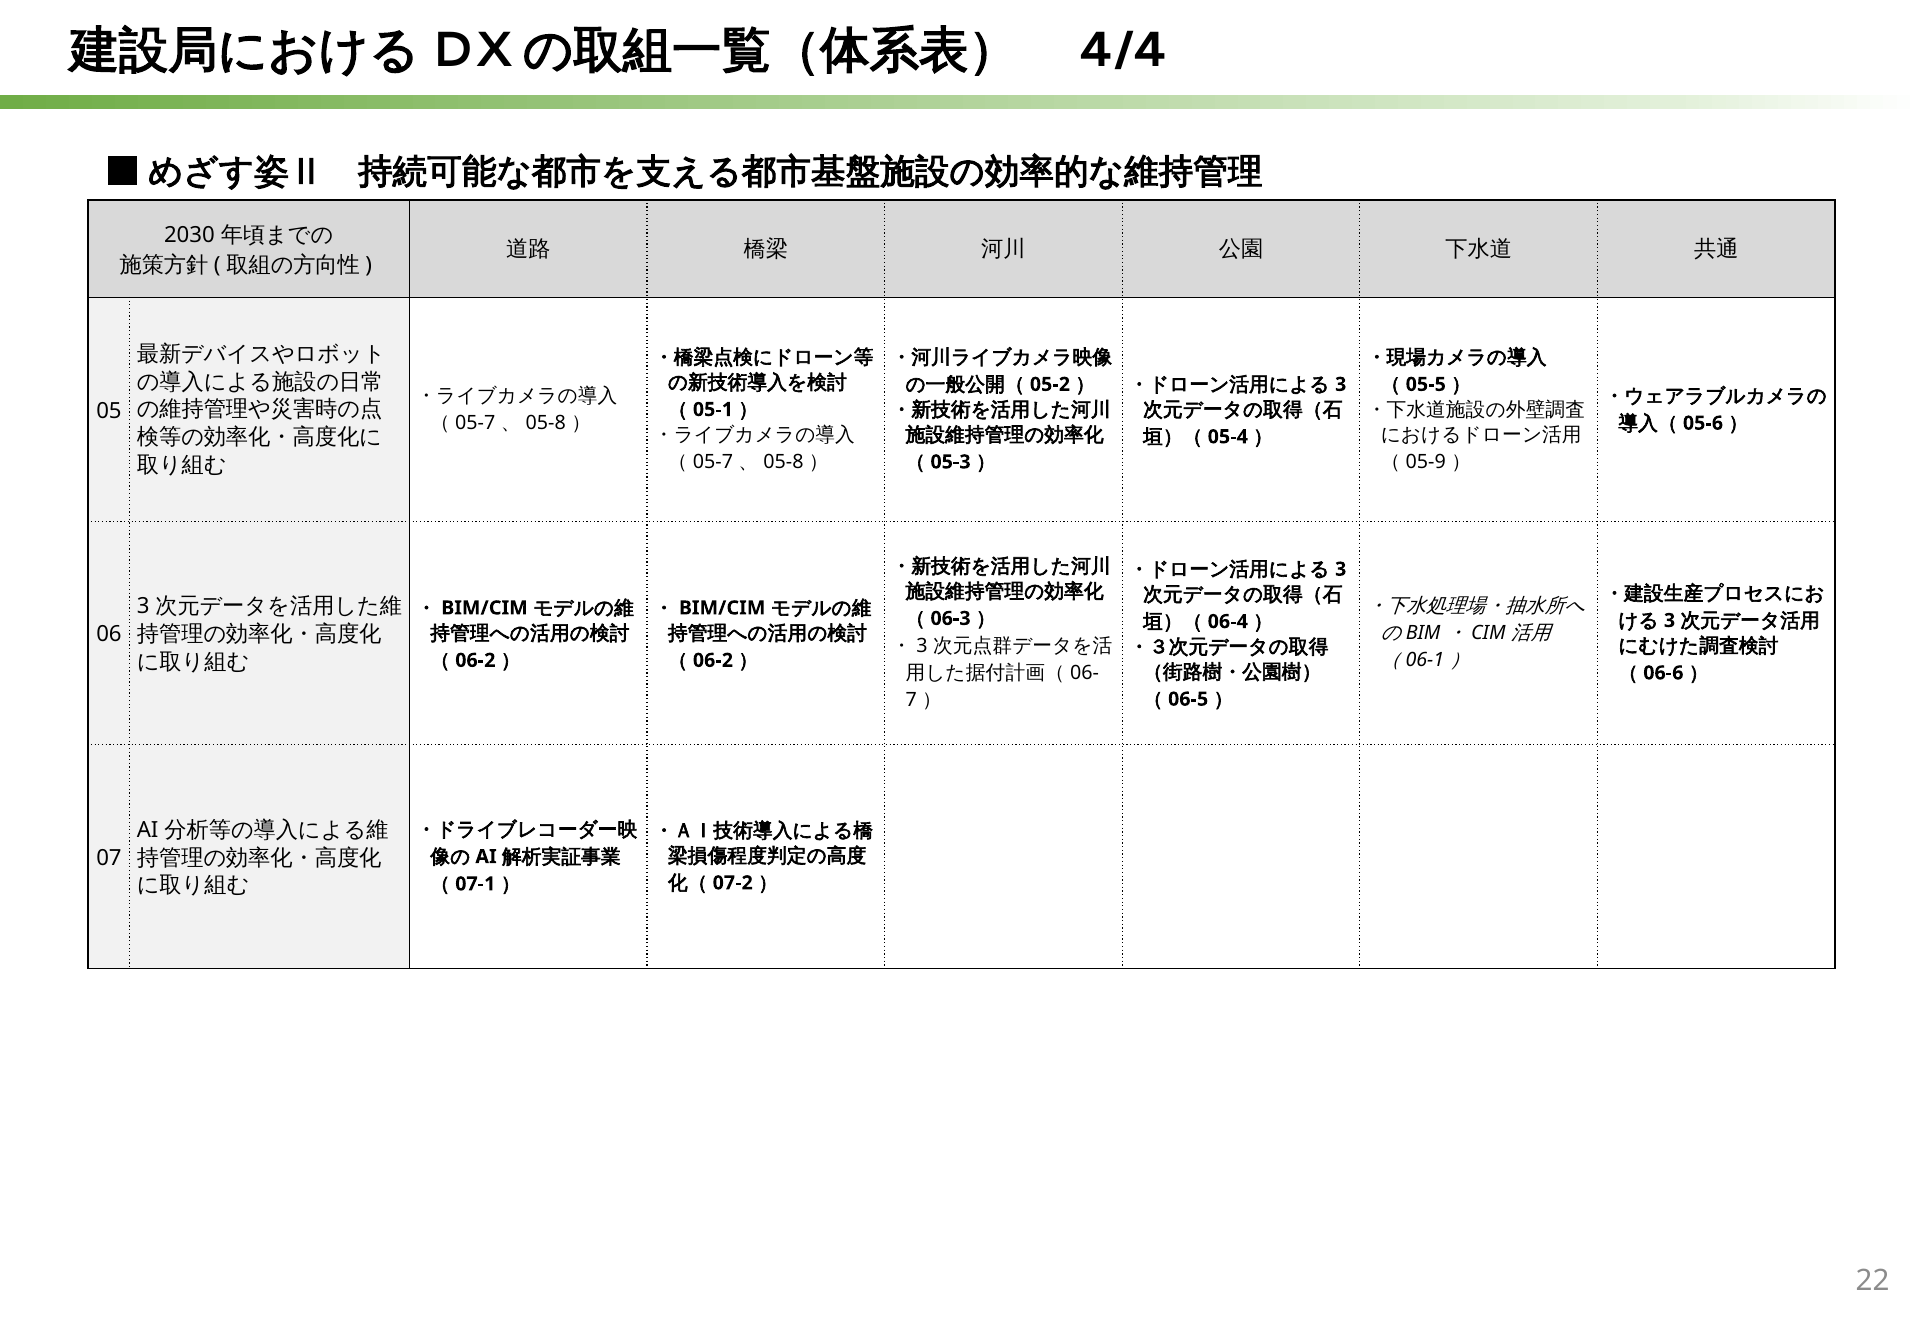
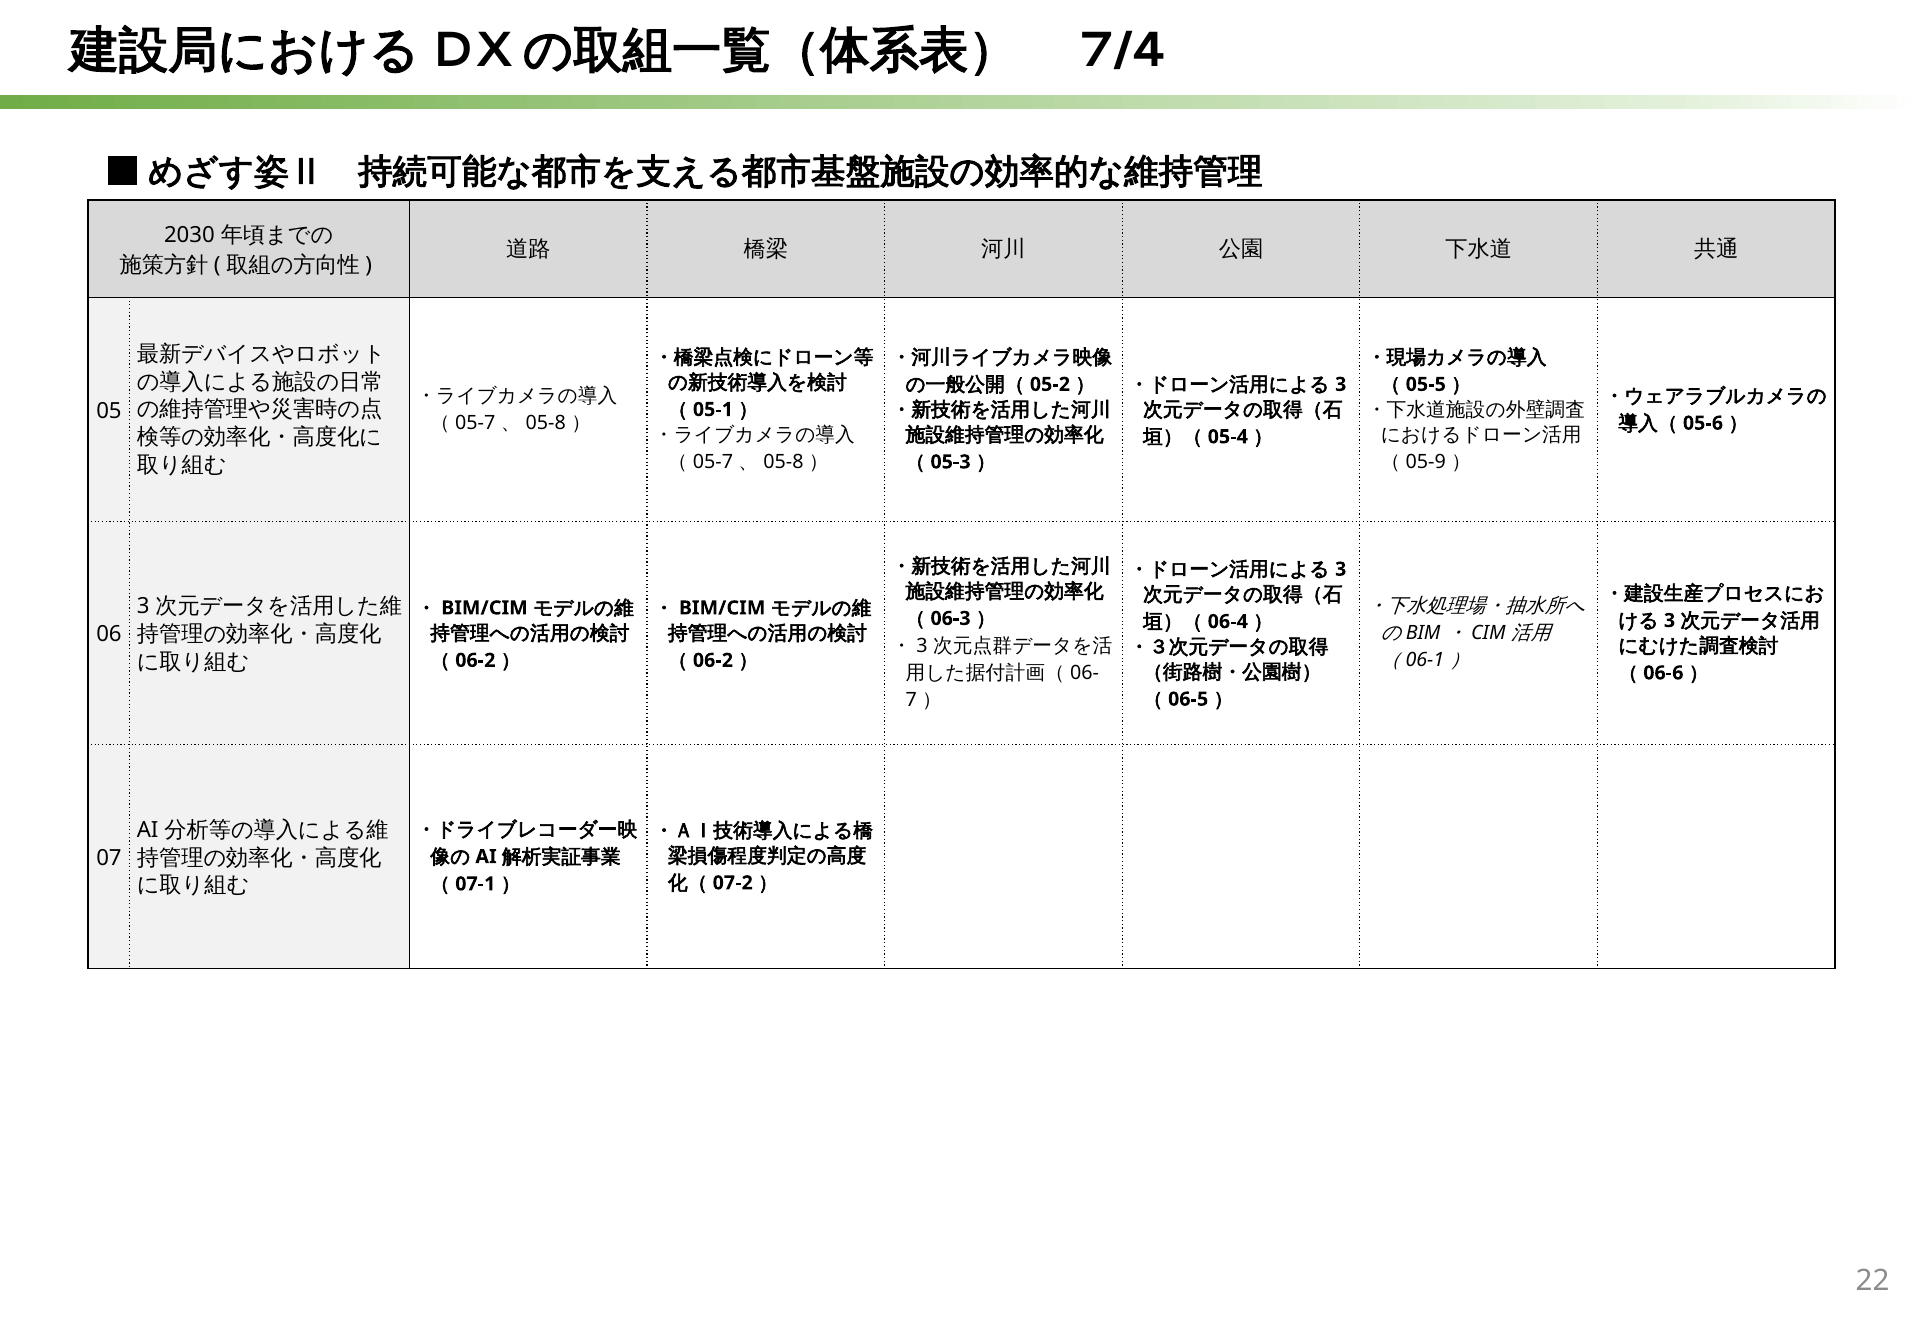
4/4: 4/4 -> 7/4
